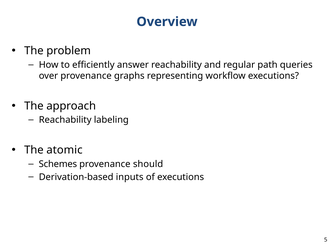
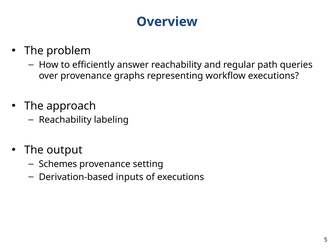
atomic: atomic -> output
should: should -> setting
